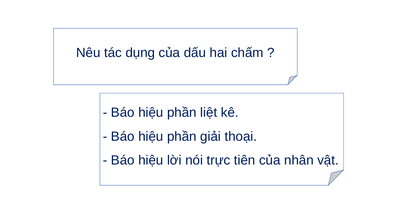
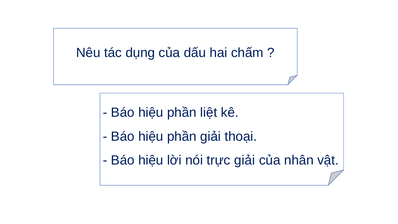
trực tiên: tiên -> giải
